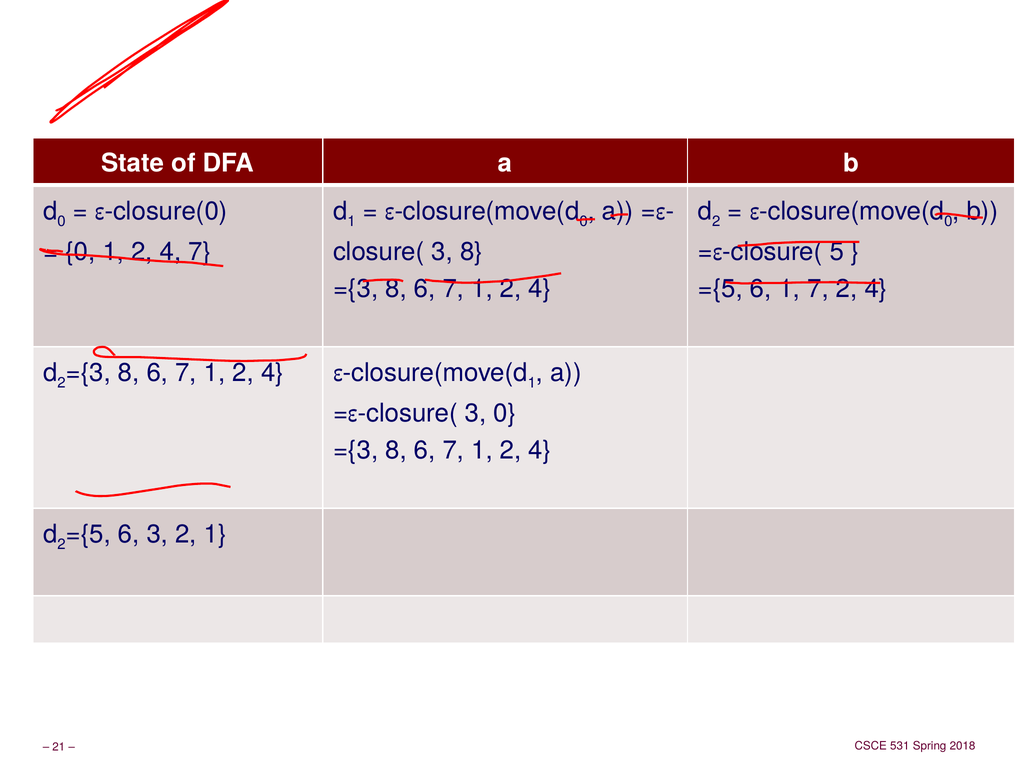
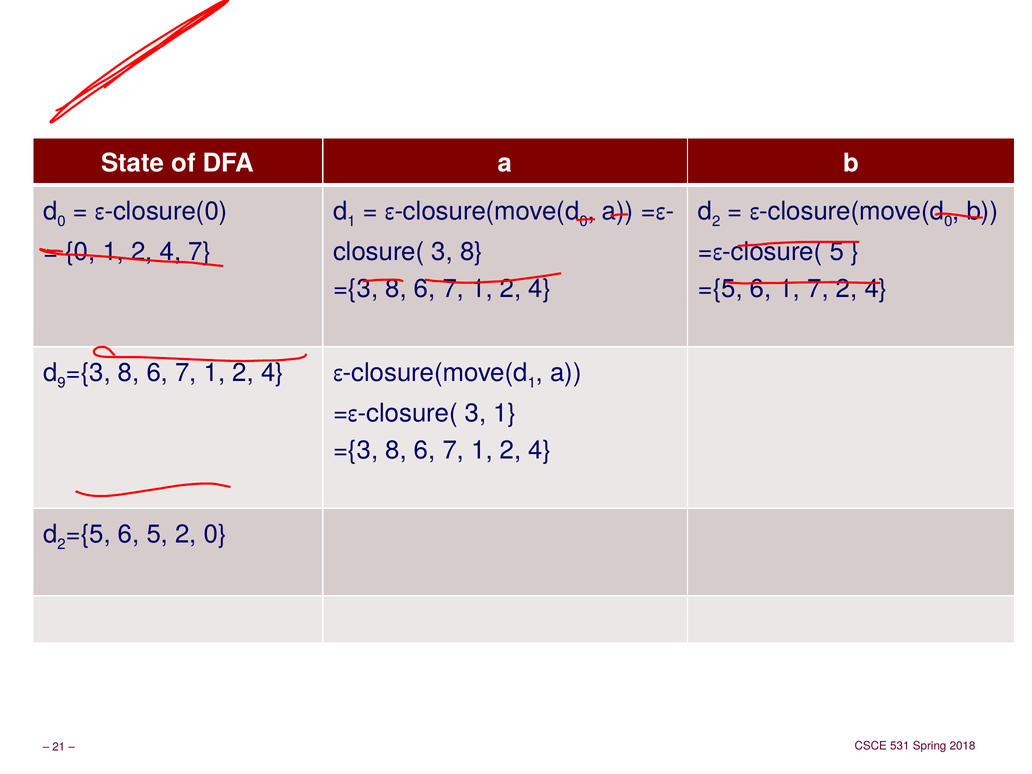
2 at (62, 383): 2 -> 9
3 0: 0 -> 1
6 3: 3 -> 5
2 1: 1 -> 0
